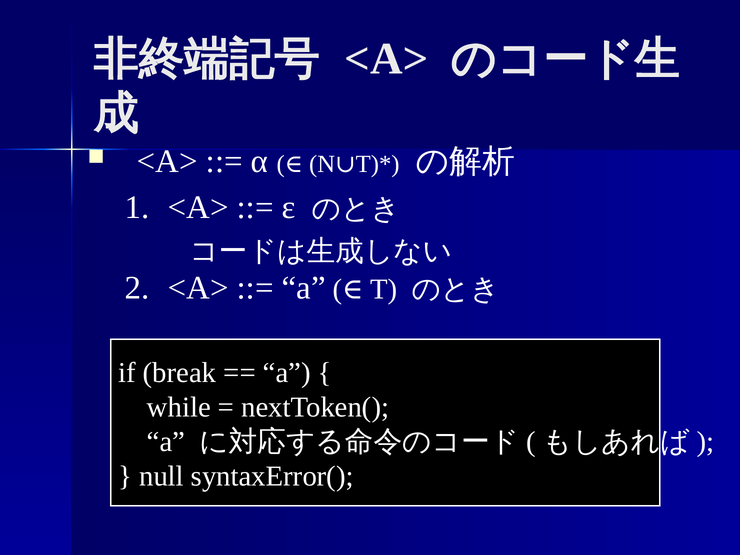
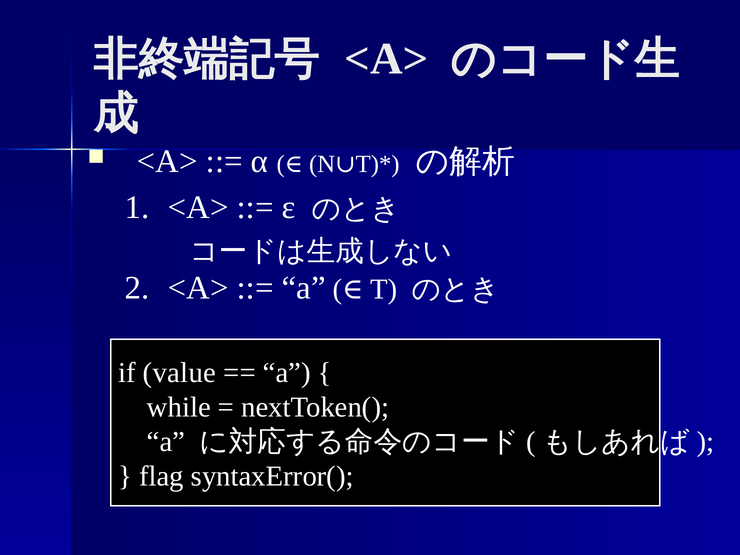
break: break -> value
null: null -> flag
